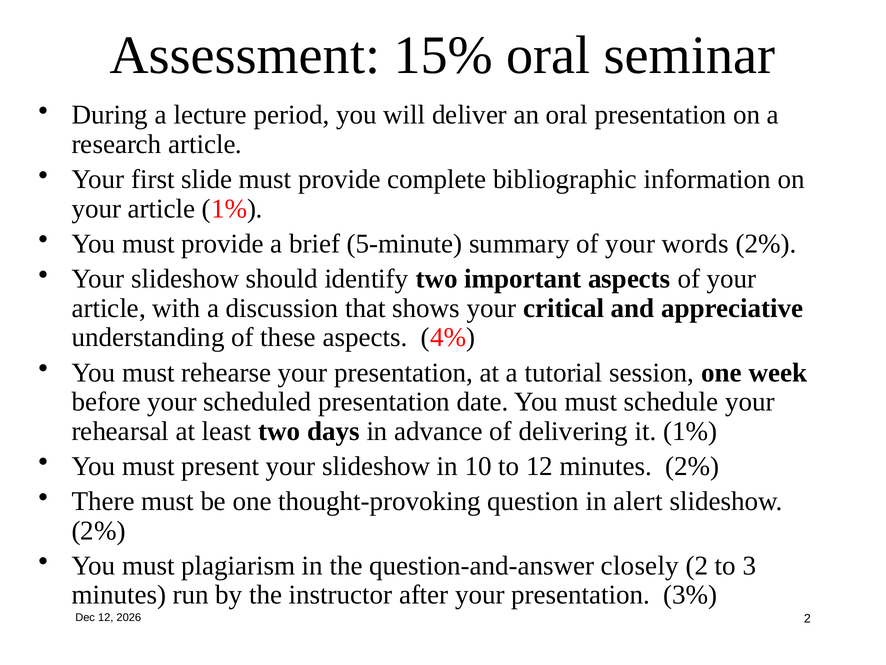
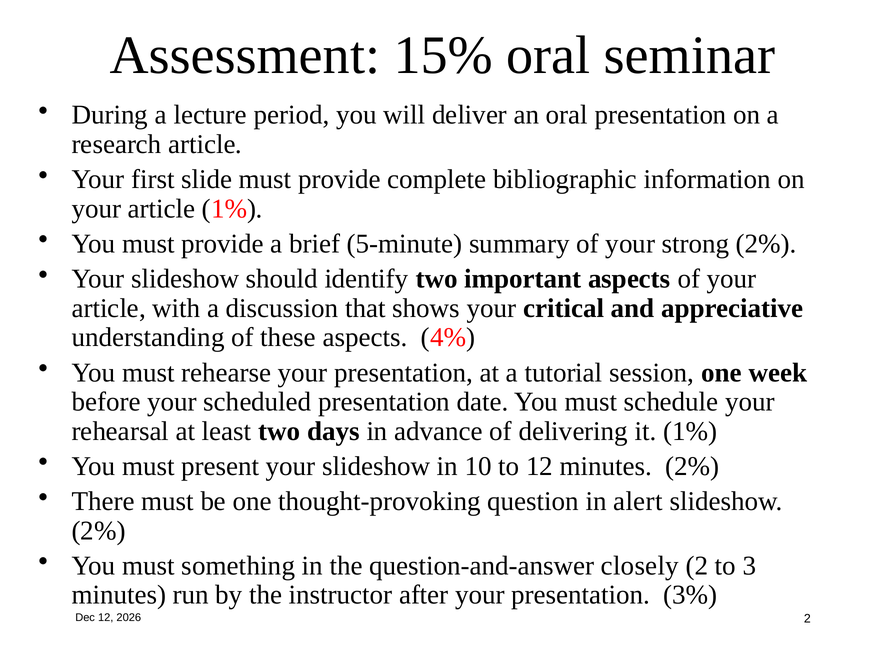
words: words -> strong
plagiarism: plagiarism -> something
